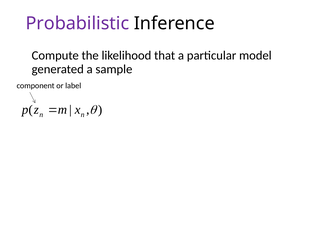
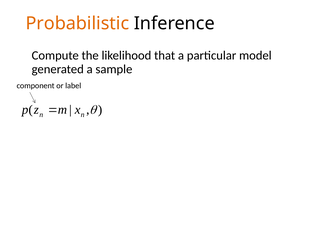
Probabilistic colour: purple -> orange
